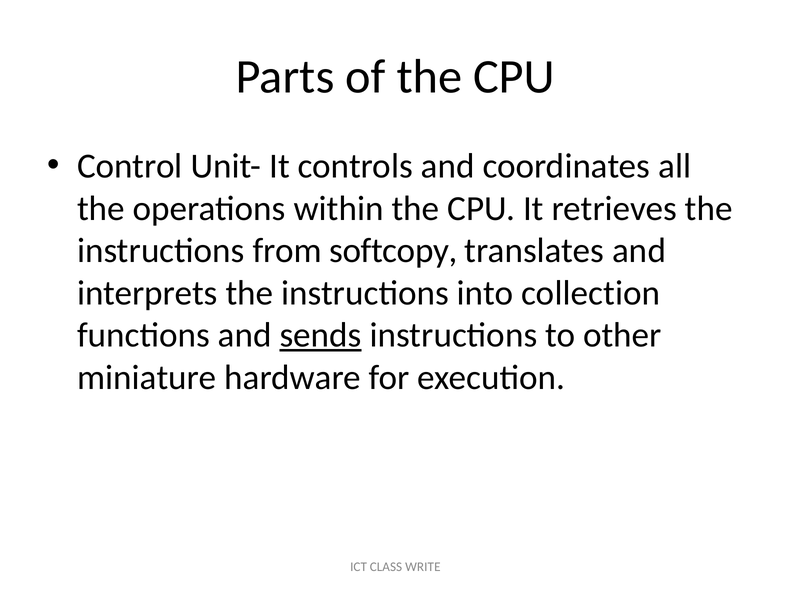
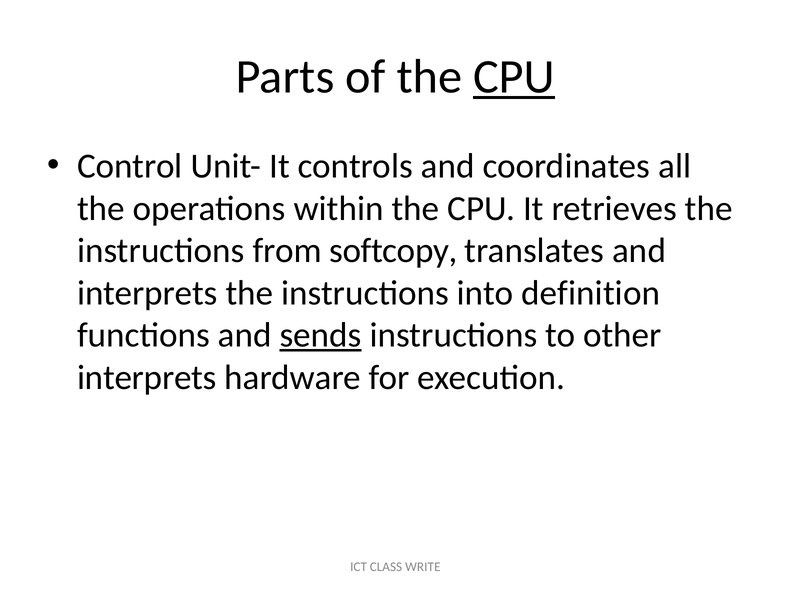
CPU at (514, 77) underline: none -> present
collection: collection -> definition
miniature at (147, 377): miniature -> interprets
